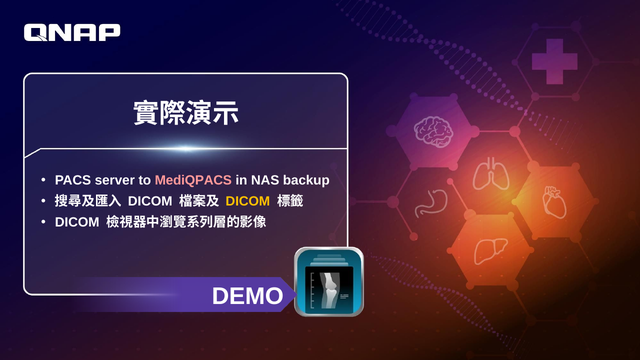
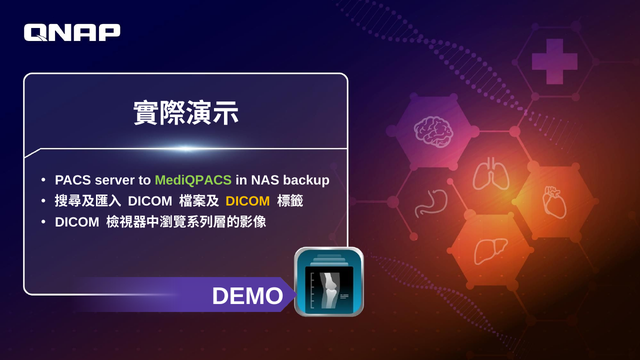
MediQPACS colour: pink -> light green
